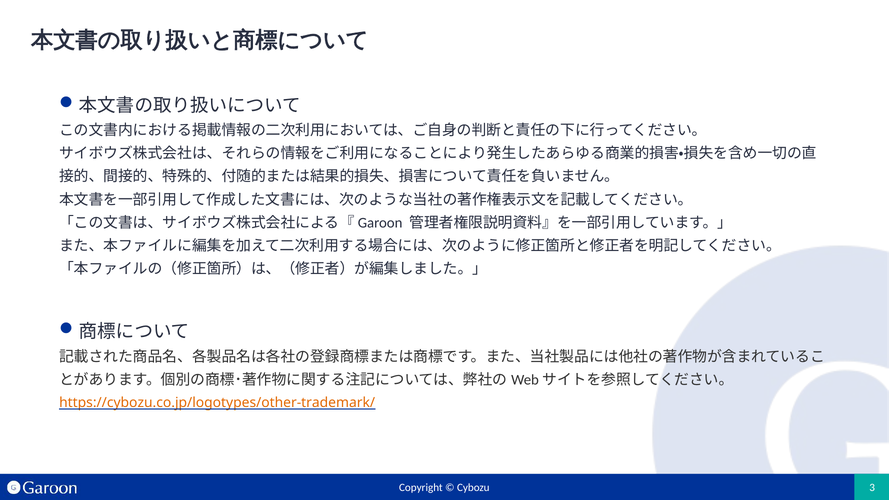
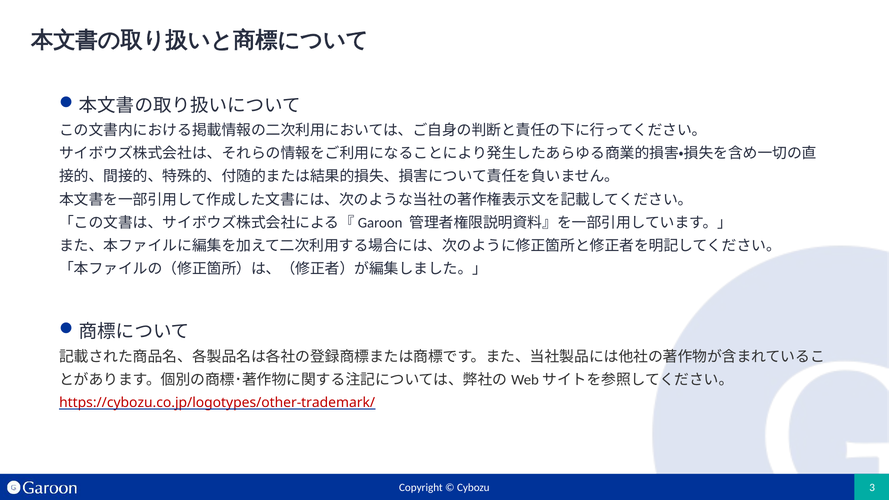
https://cybozu.co.jp/logotypes/other-trademark/ colour: orange -> red
